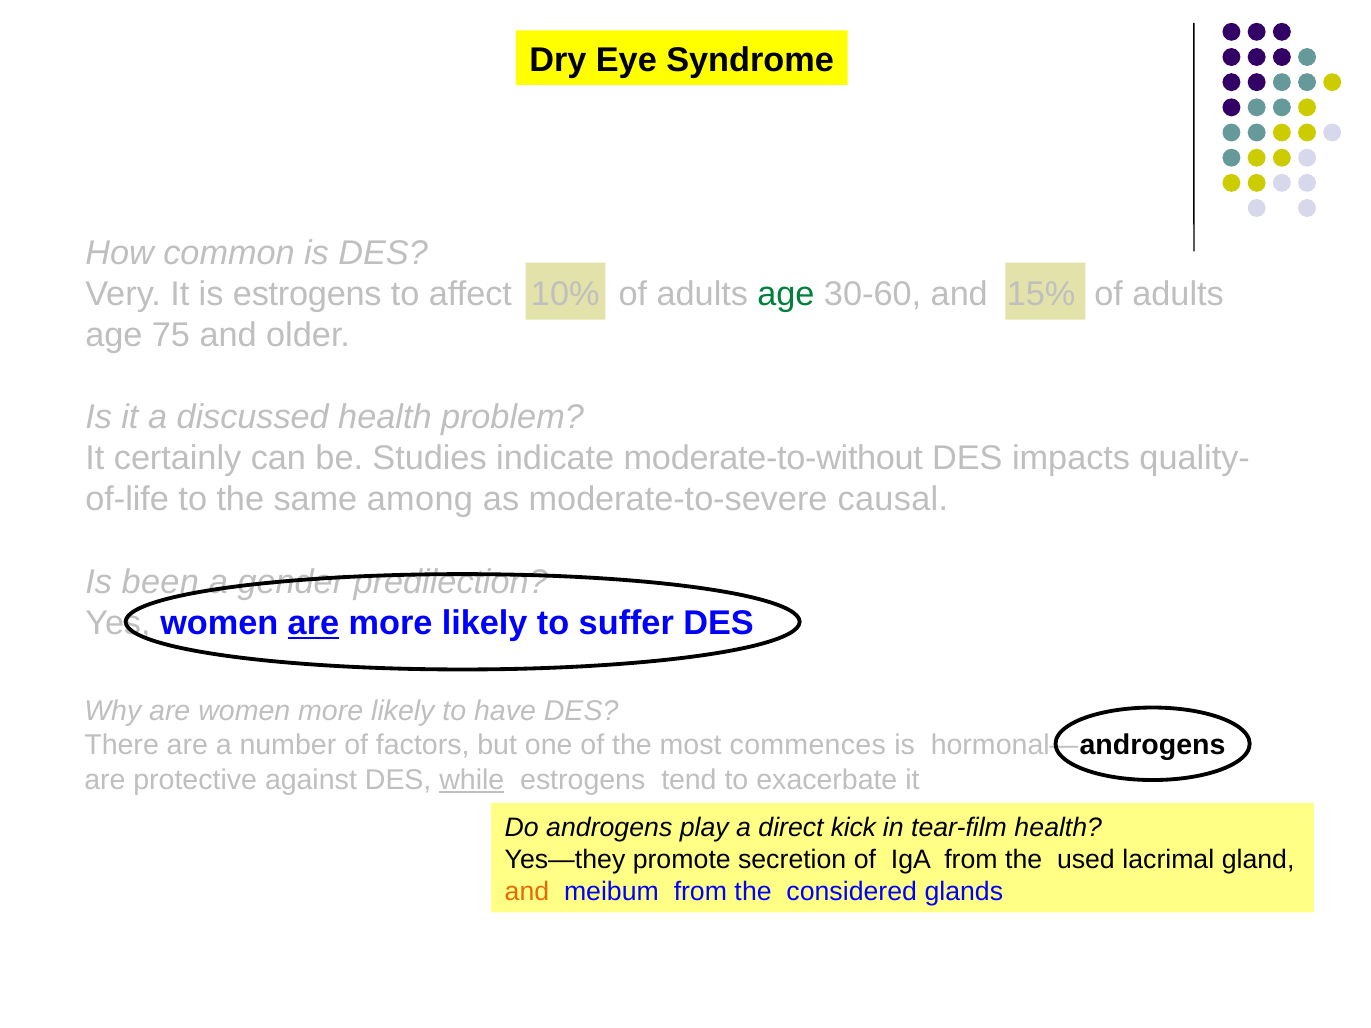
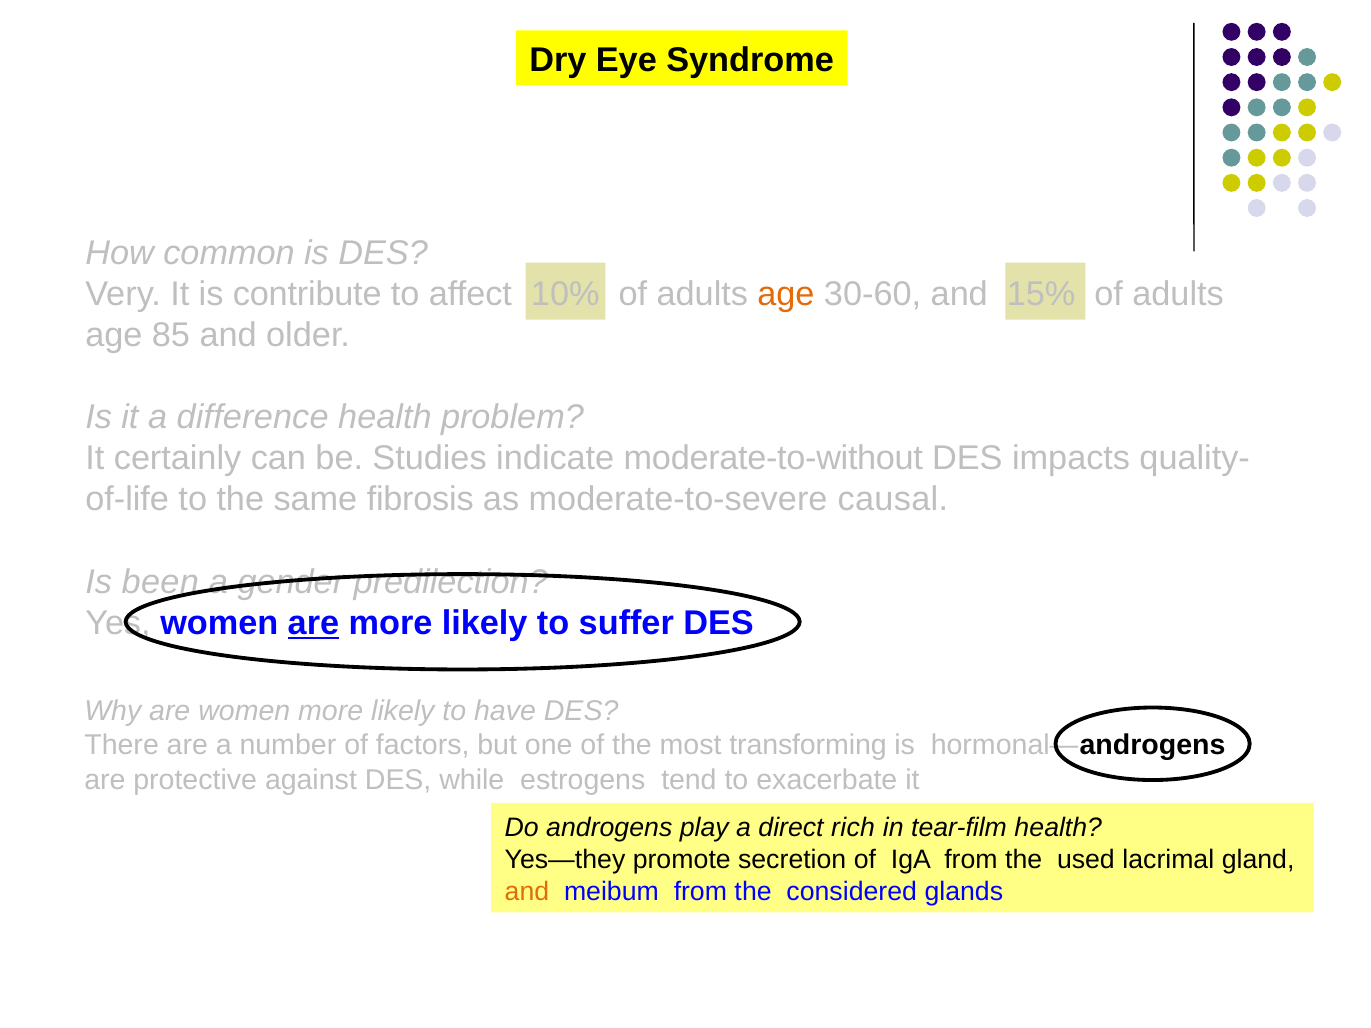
is estrogens: estrogens -> contribute
age at (786, 294) colour: green -> orange
75: 75 -> 85
discussed: discussed -> difference
among: among -> fibrosis
commences: commences -> transforming
while underline: present -> none
kick: kick -> rich
